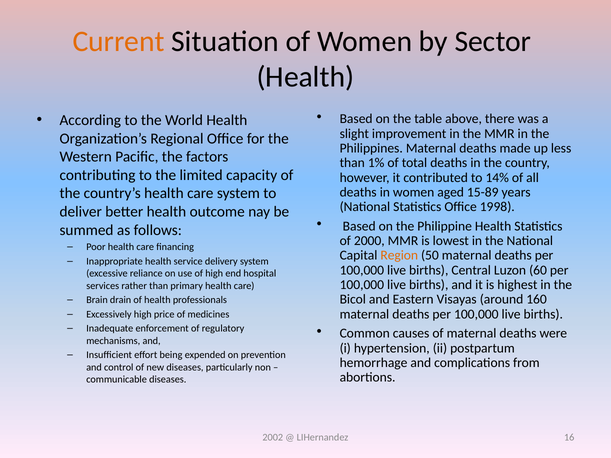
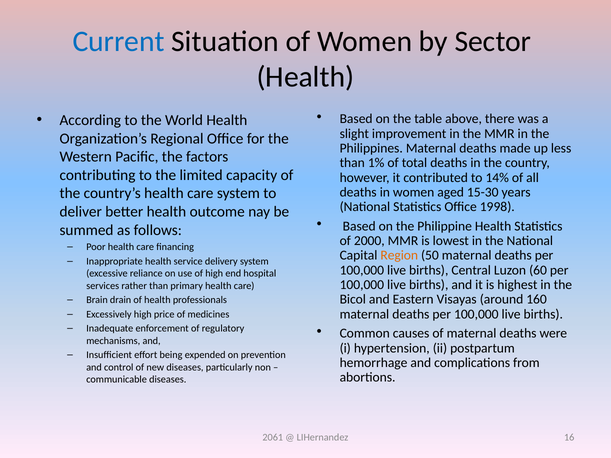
Current colour: orange -> blue
15-89: 15-89 -> 15-30
2002: 2002 -> 2061
